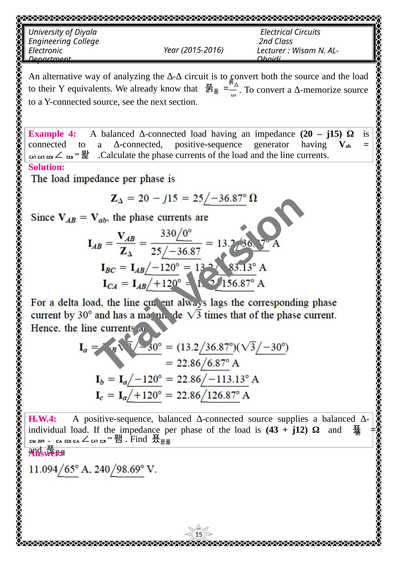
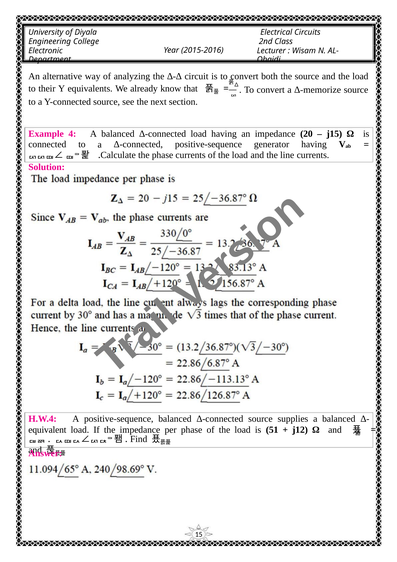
individual: individual -> equivalent
43: 43 -> 51
